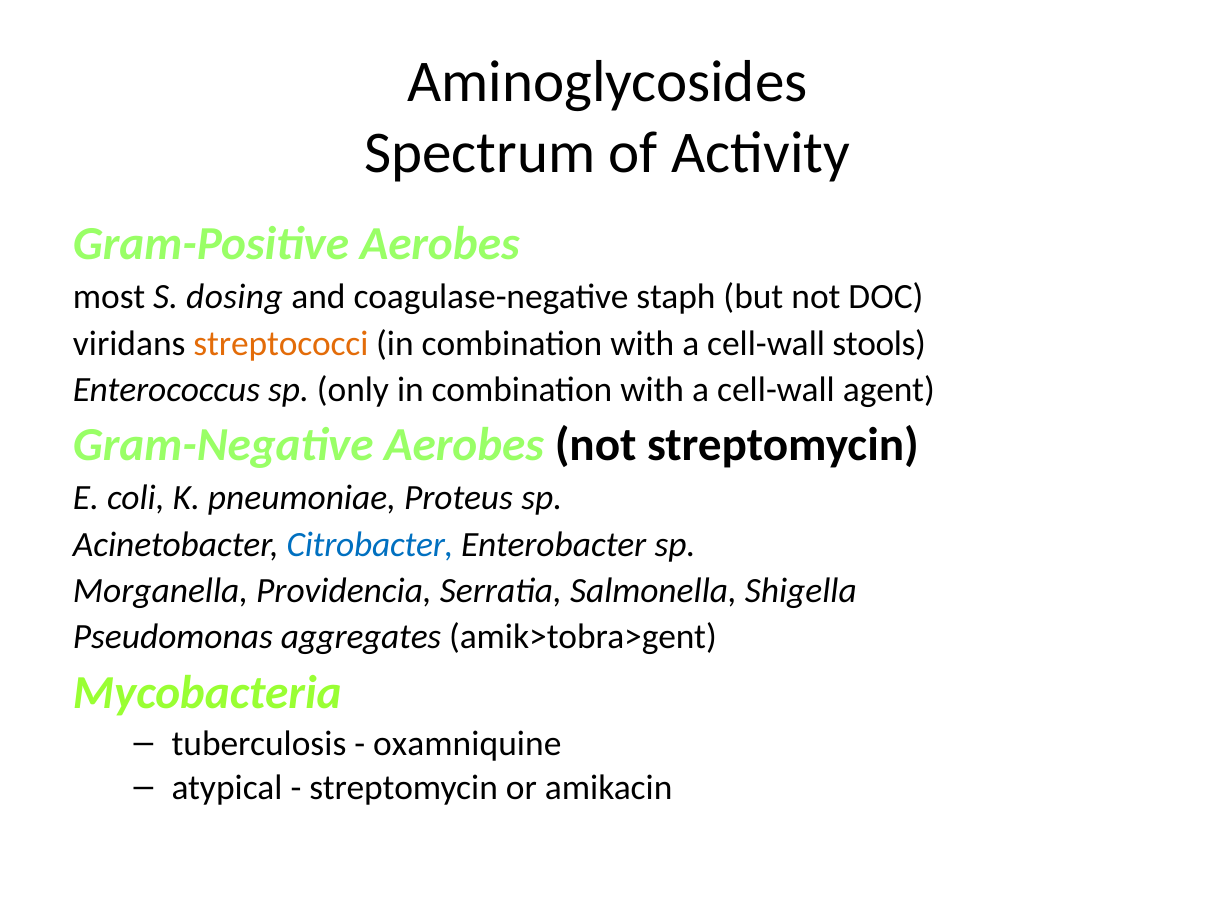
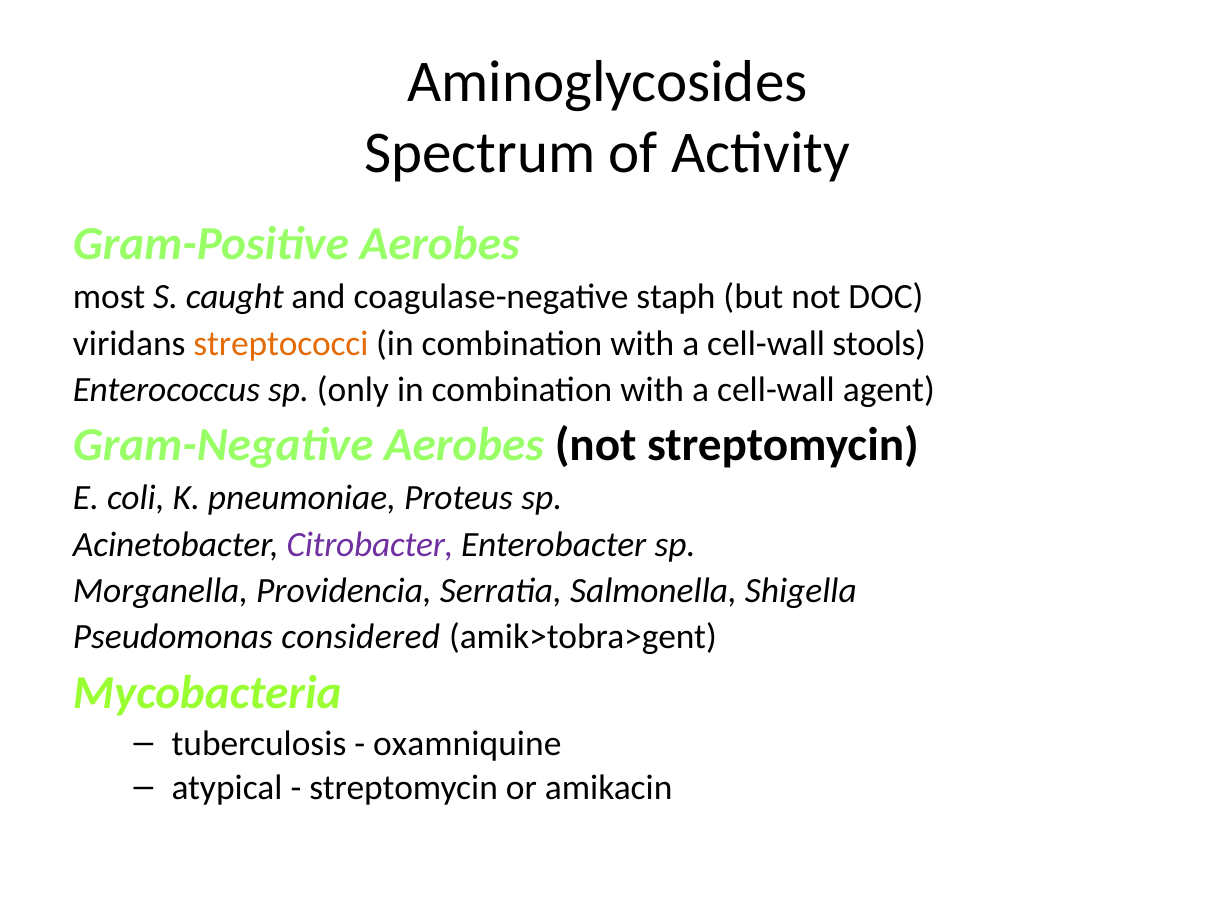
dosing: dosing -> caught
Citrobacter colour: blue -> purple
aggregates: aggregates -> considered
